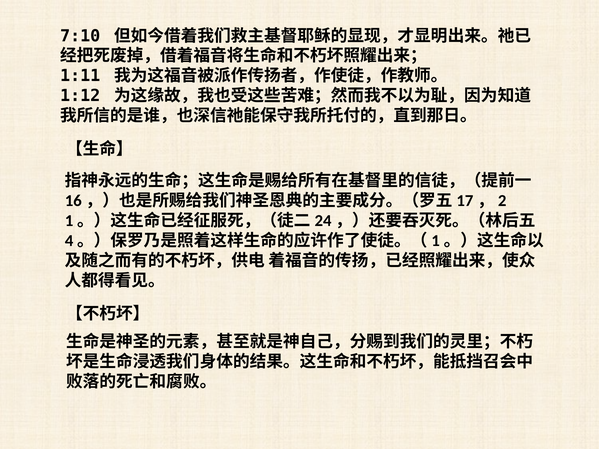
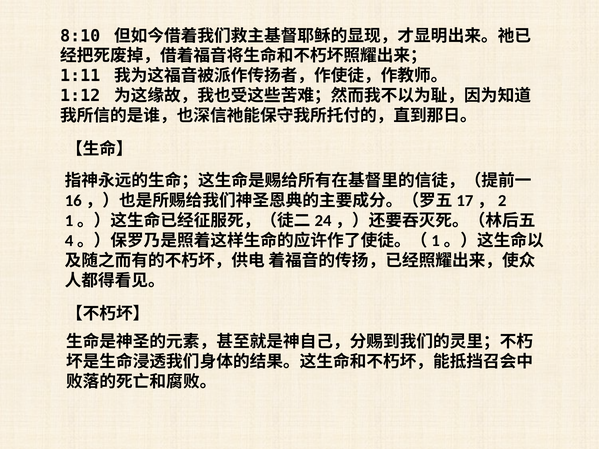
7:10: 7:10 -> 8:10
